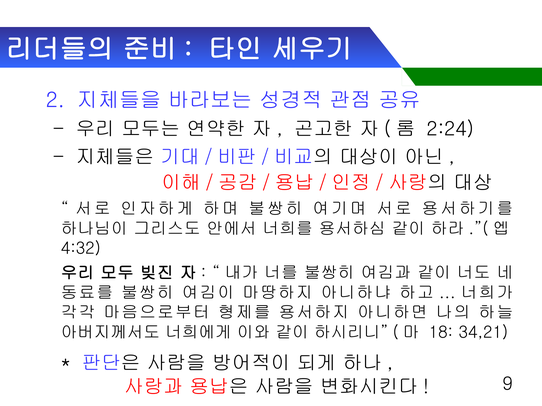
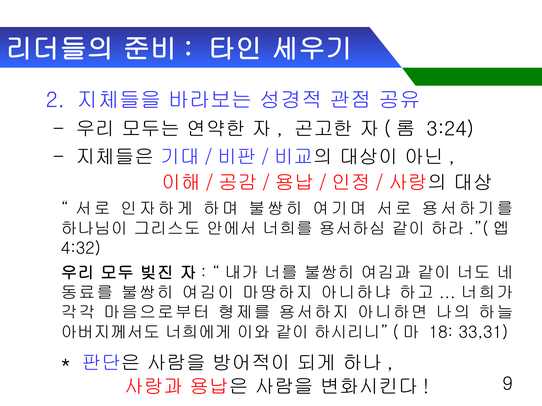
2:24: 2:24 -> 3:24
34,21: 34,21 -> 33,31
